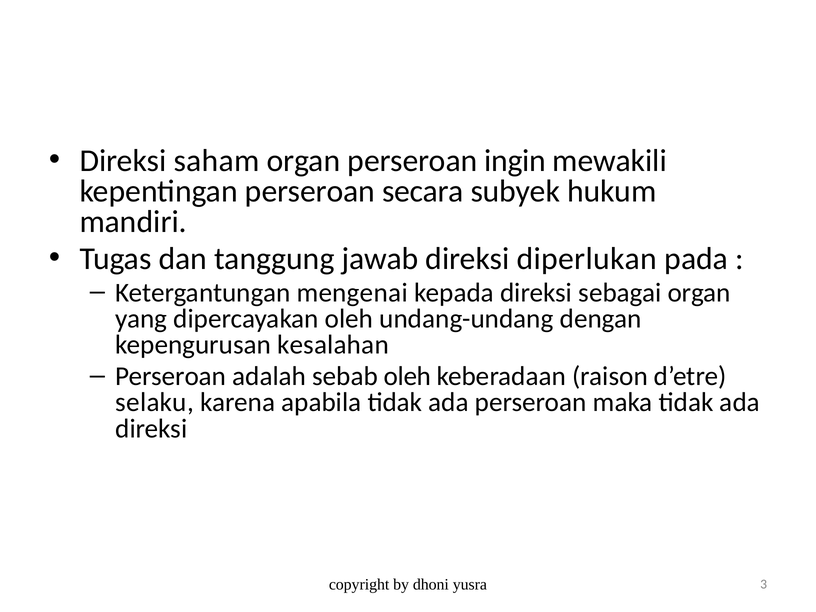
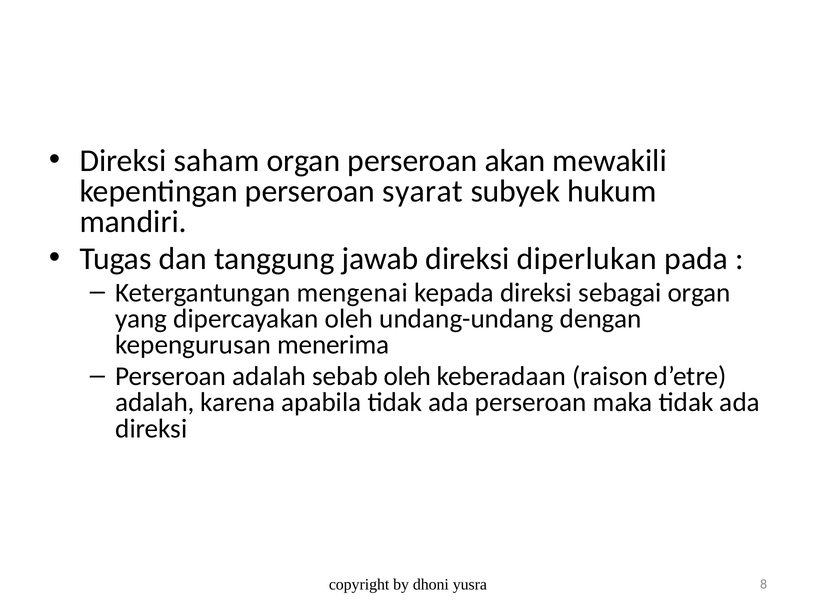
ingin: ingin -> akan
secara: secara -> syarat
kesalahan: kesalahan -> menerima
selaku at (155, 402): selaku -> adalah
3: 3 -> 8
